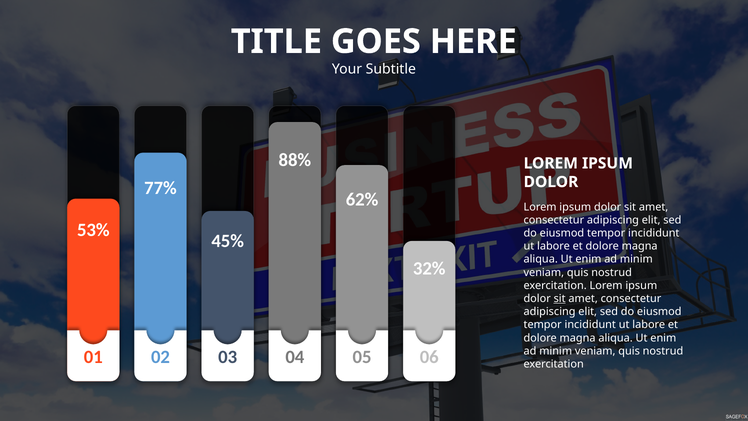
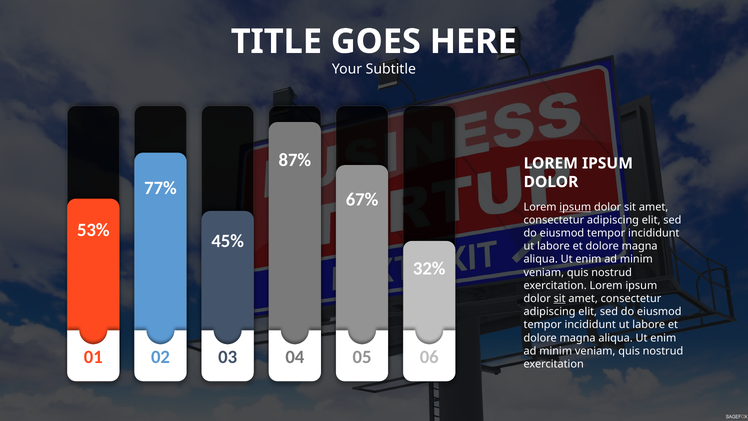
88%: 88% -> 87%
62%: 62% -> 67%
ipsum at (575, 207) underline: none -> present
